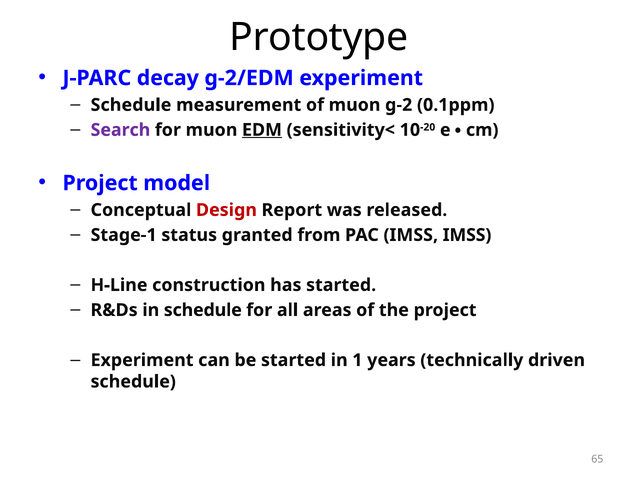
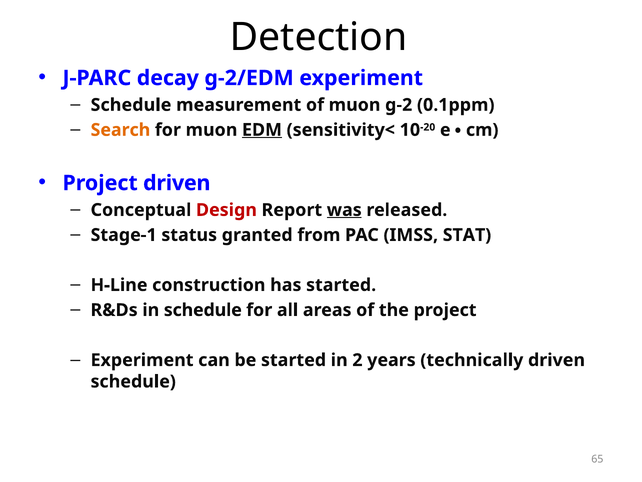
Prototype: Prototype -> Detection
Search colour: purple -> orange
Project model: model -> driven
was underline: none -> present
IMSS IMSS: IMSS -> STAT
1: 1 -> 2
